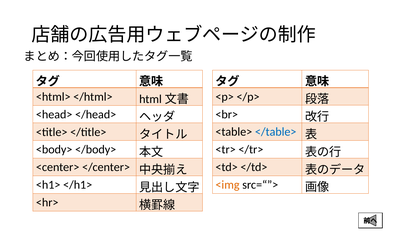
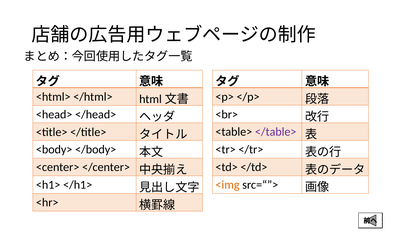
</table> colour: blue -> purple
